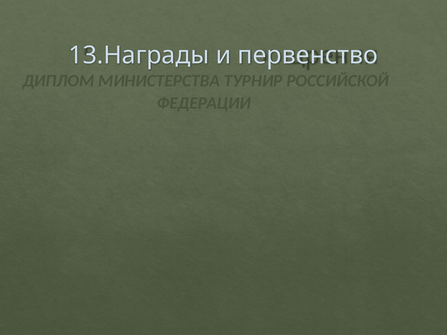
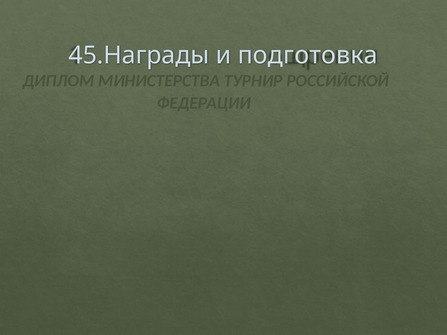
13.Награды: 13.Награды -> 45.Награды
первенство: первенство -> подготовка
